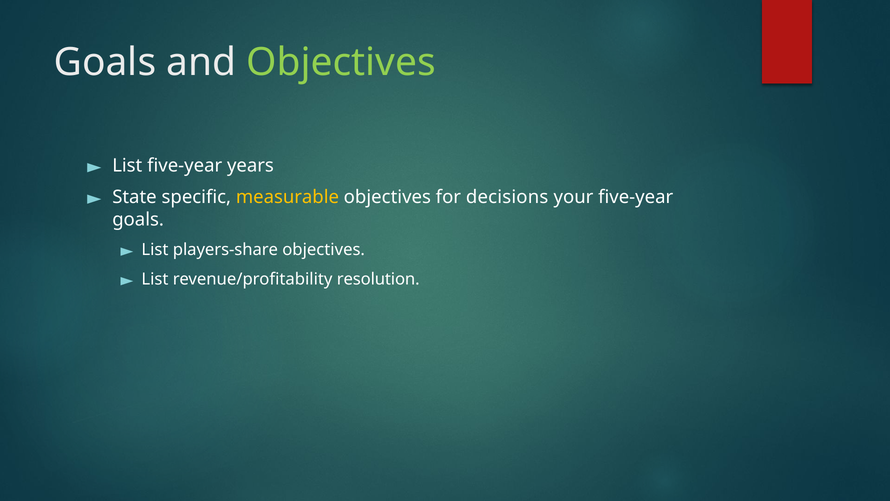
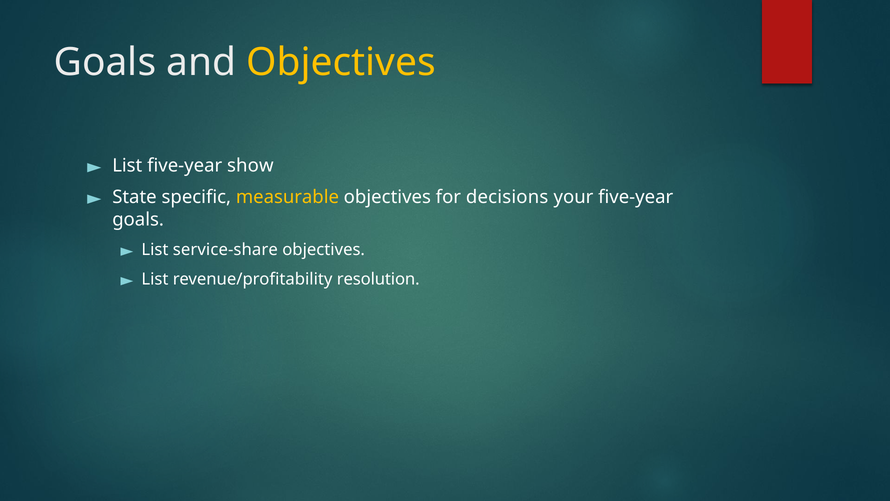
Objectives at (341, 62) colour: light green -> yellow
years: years -> show
players-share: players-share -> service-share
